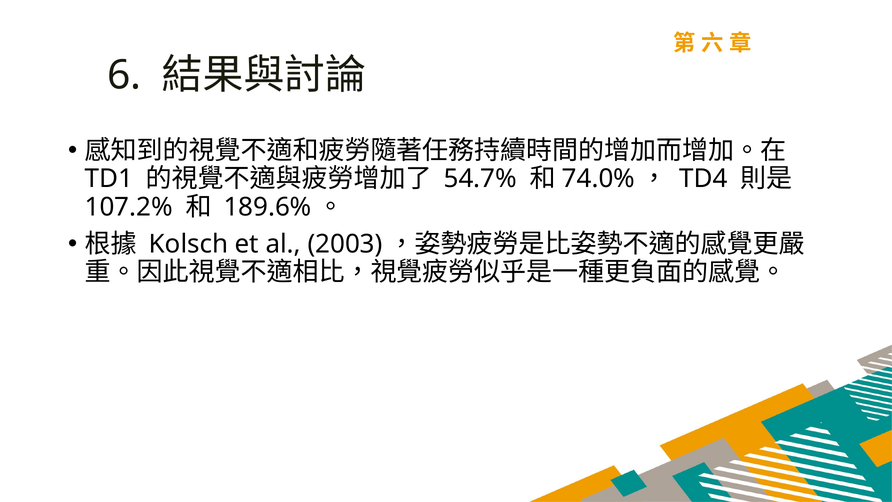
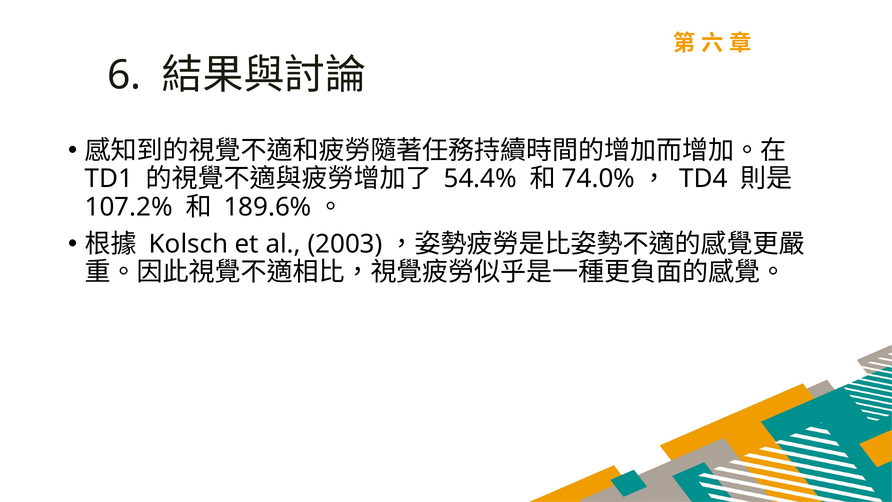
54.7%: 54.7% -> 54.4%
